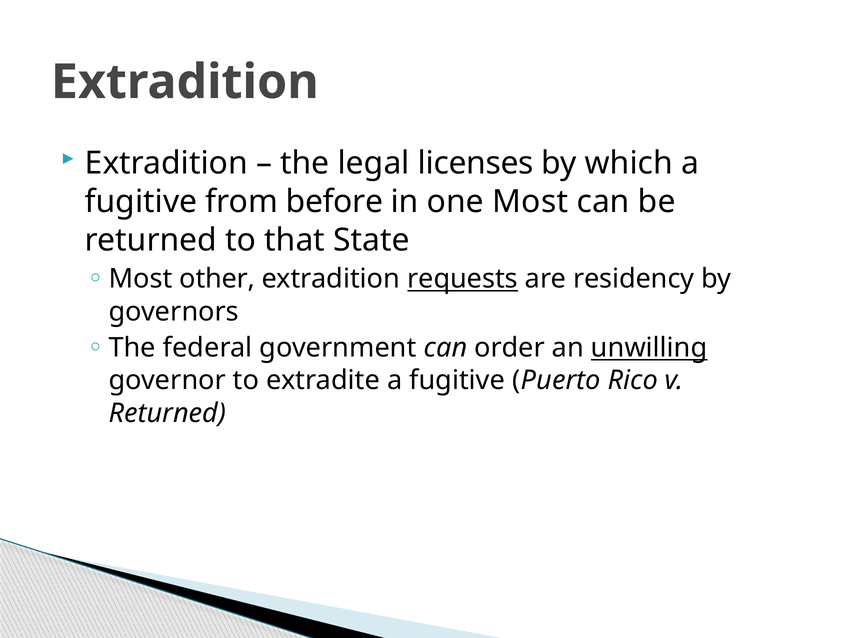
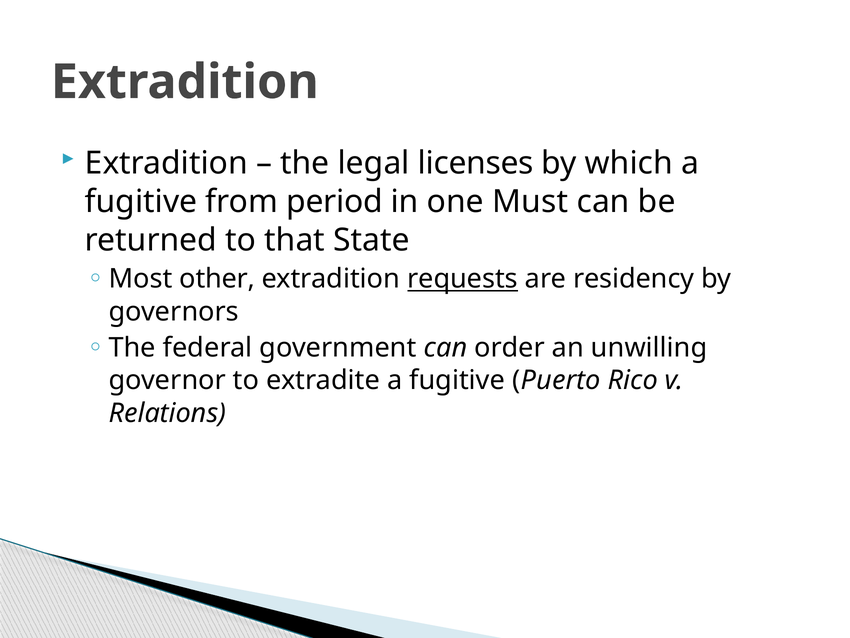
before: before -> period
one Most: Most -> Must
unwilling underline: present -> none
Returned at (167, 413): Returned -> Relations
